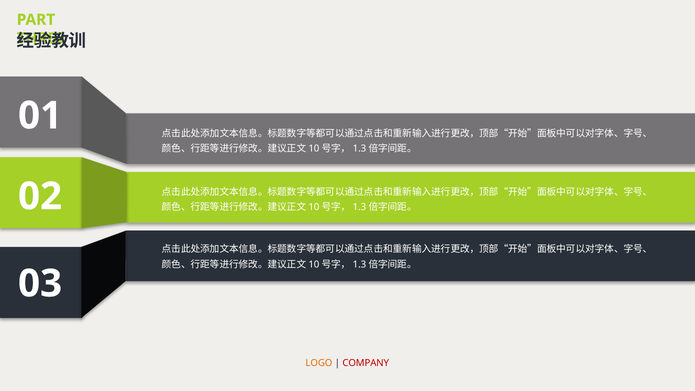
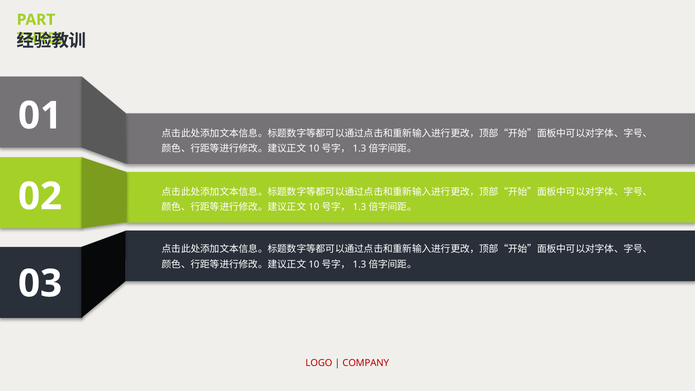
LOGO colour: orange -> red
